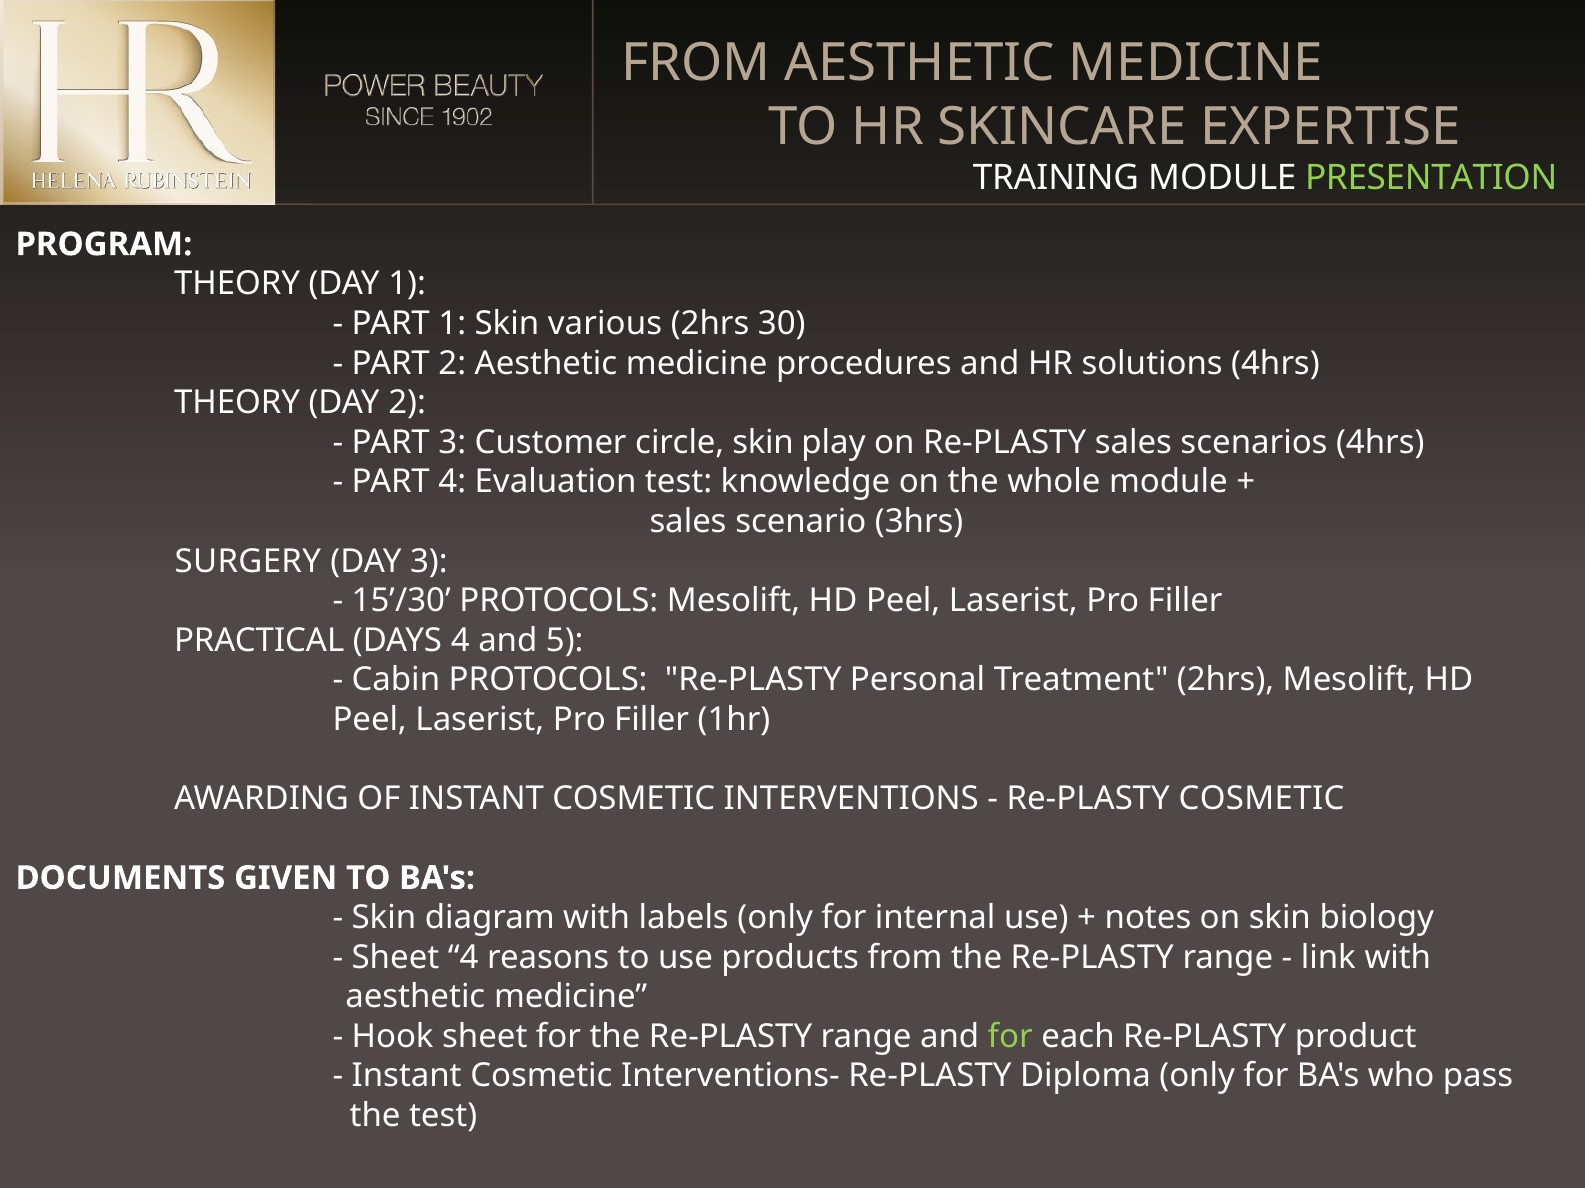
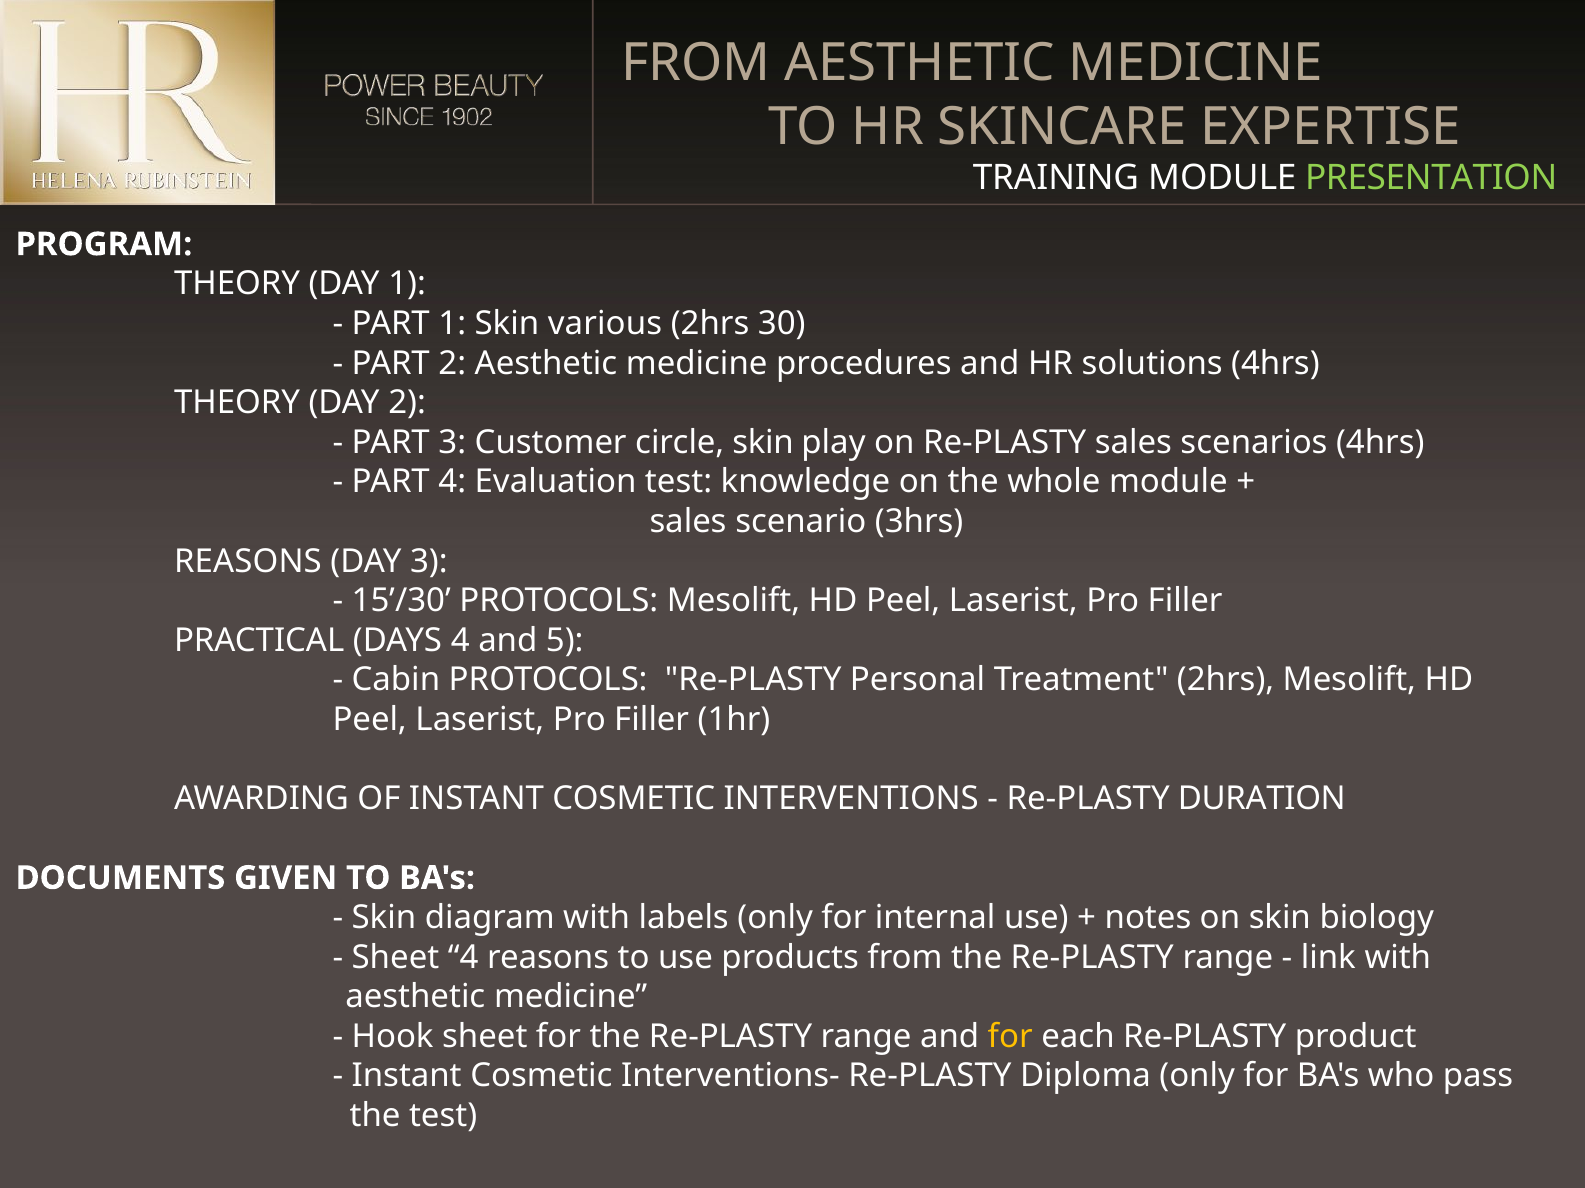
SURGERY at (248, 562): SURGERY -> REASONS
Re-PLASTY COSMETIC: COSMETIC -> DURATION
for at (1010, 1037) colour: light green -> yellow
